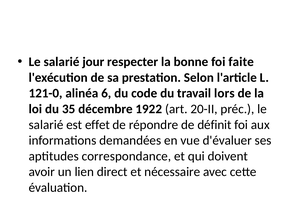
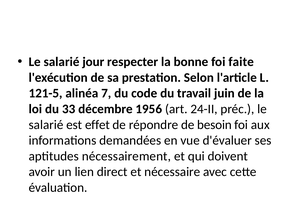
121-0: 121-0 -> 121-5
6: 6 -> 7
lors: lors -> juin
35: 35 -> 33
1922: 1922 -> 1956
20-II: 20-II -> 24-II
définit: définit -> besoin
correspondance: correspondance -> nécessairement
